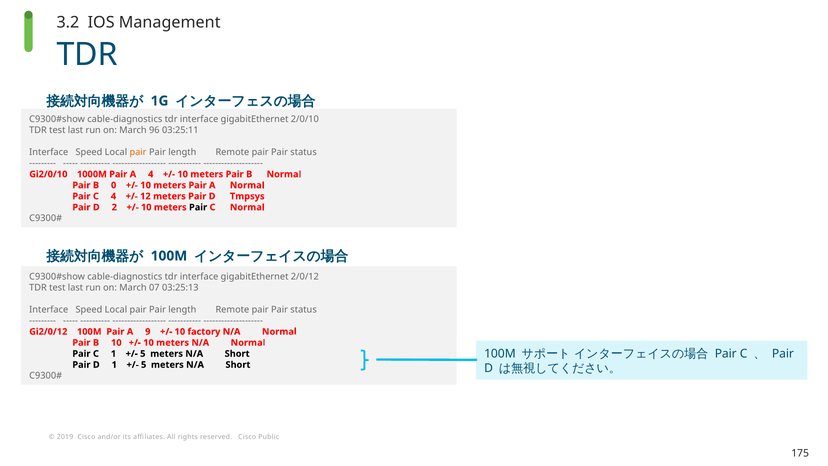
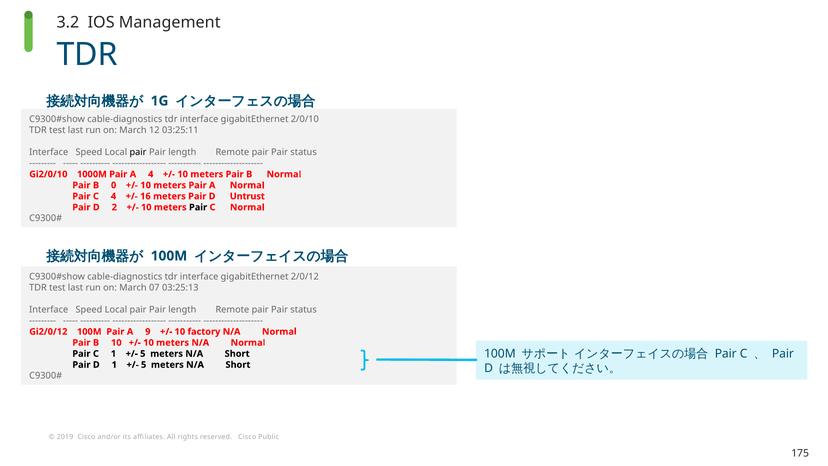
96: 96 -> 12
pair at (138, 152) colour: orange -> black
12: 12 -> 16
Tmpsys: Tmpsys -> Untrust
